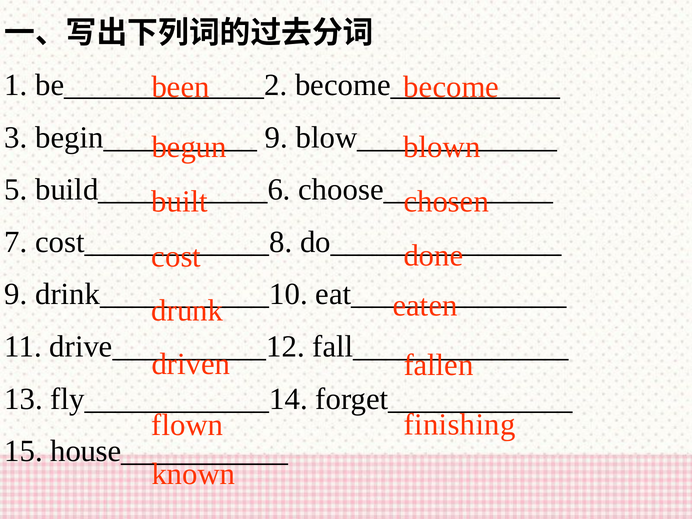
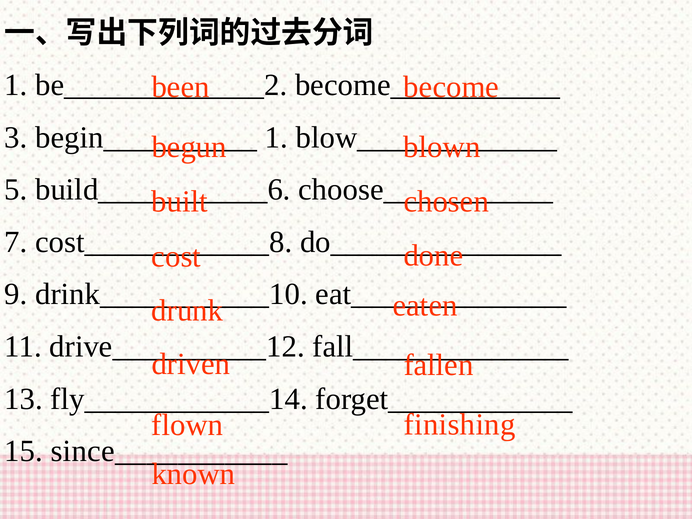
9 at (277, 137): 9 -> 1
house___________: house___________ -> since___________
